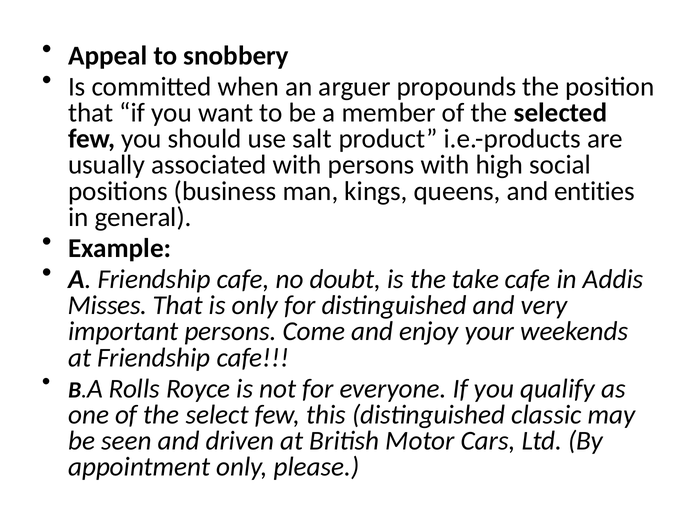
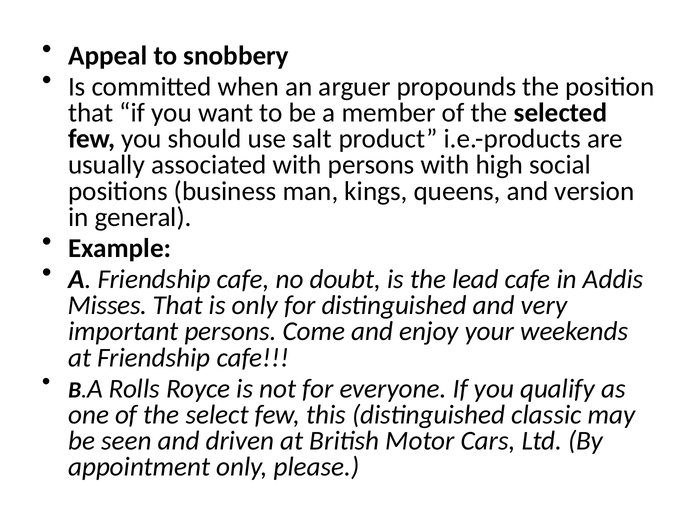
entities: entities -> version
take: take -> lead
